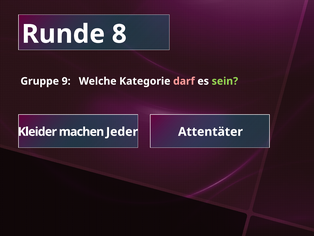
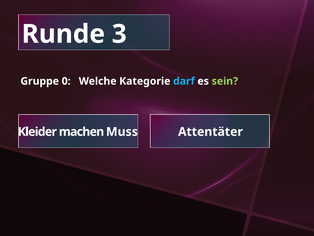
8: 8 -> 3
9: 9 -> 0
darf colour: pink -> light blue
Jeder: Jeder -> Muss
